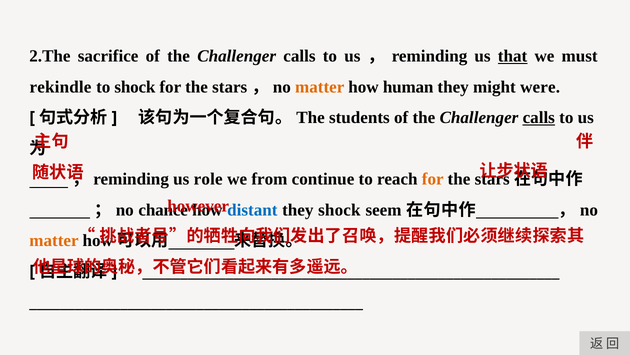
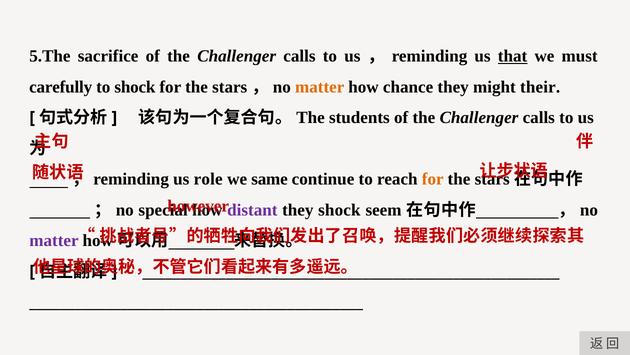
2.The: 2.The -> 5.The
rekindle: rekindle -> carefully
human: human -> chance
were: were -> their
calls at (539, 117) underline: present -> none
from: from -> same
chance: chance -> special
distant colour: blue -> purple
matter at (54, 240) colour: orange -> purple
